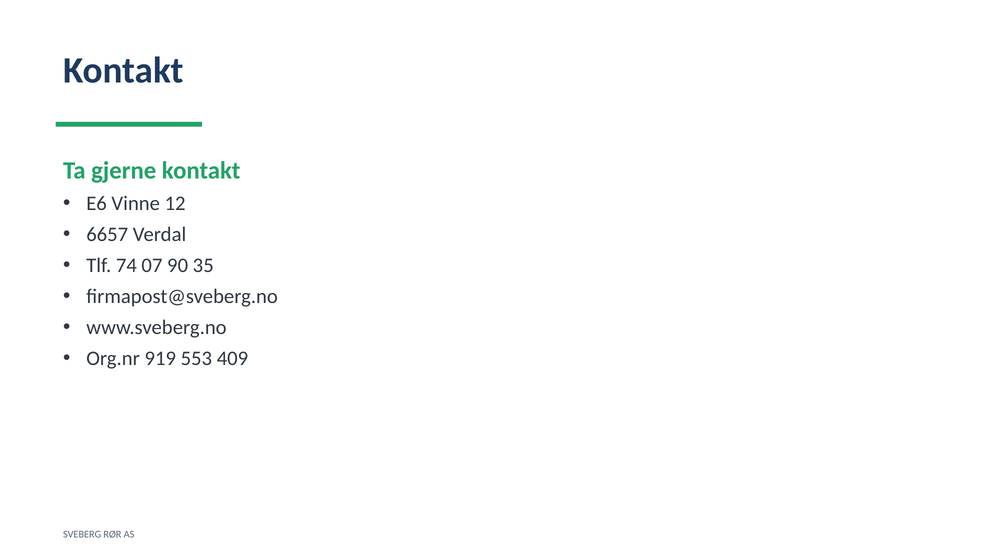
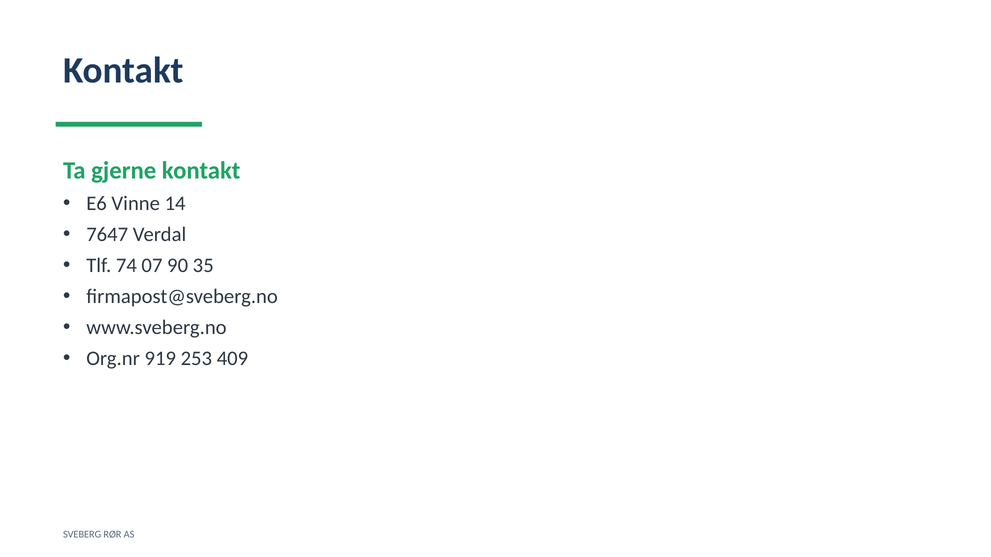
12: 12 -> 14
6657: 6657 -> 7647
553: 553 -> 253
